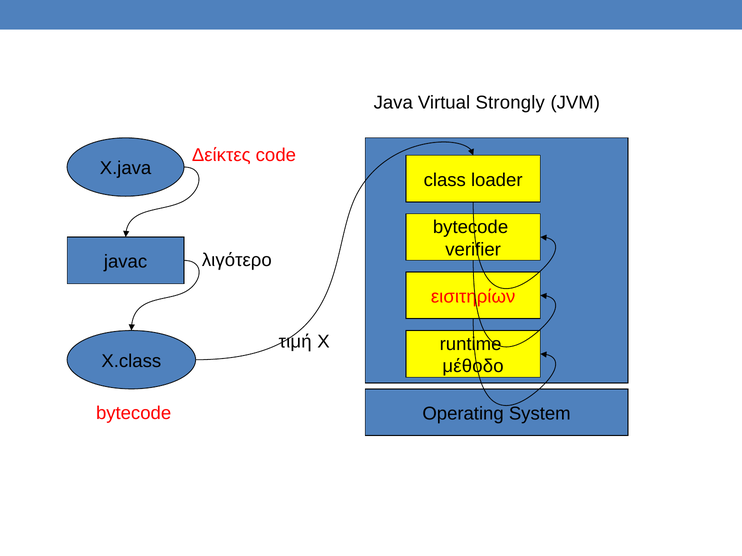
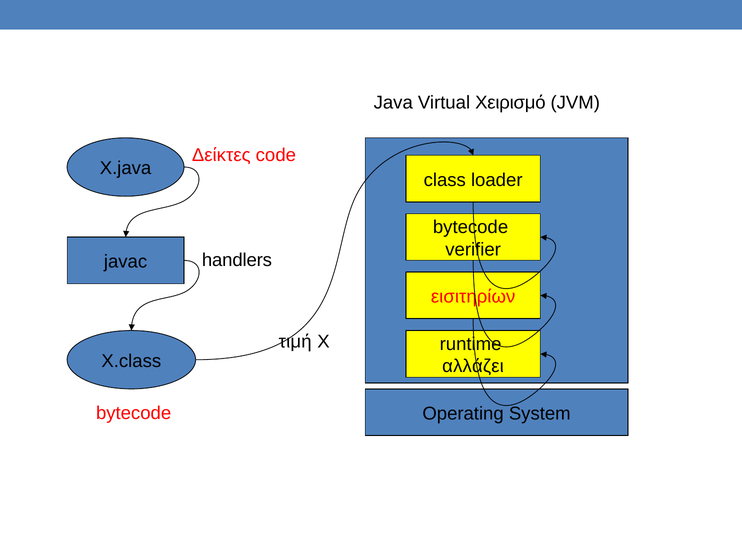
Strongly: Strongly -> Χειρισμό
λιγότερο: λιγότερο -> handlers
μέθοδο: μέθοδο -> αλλάζει
